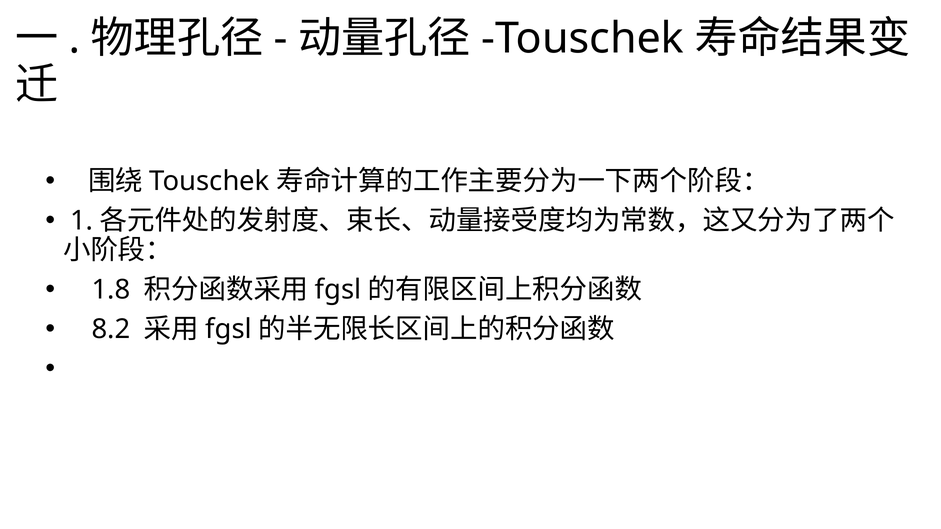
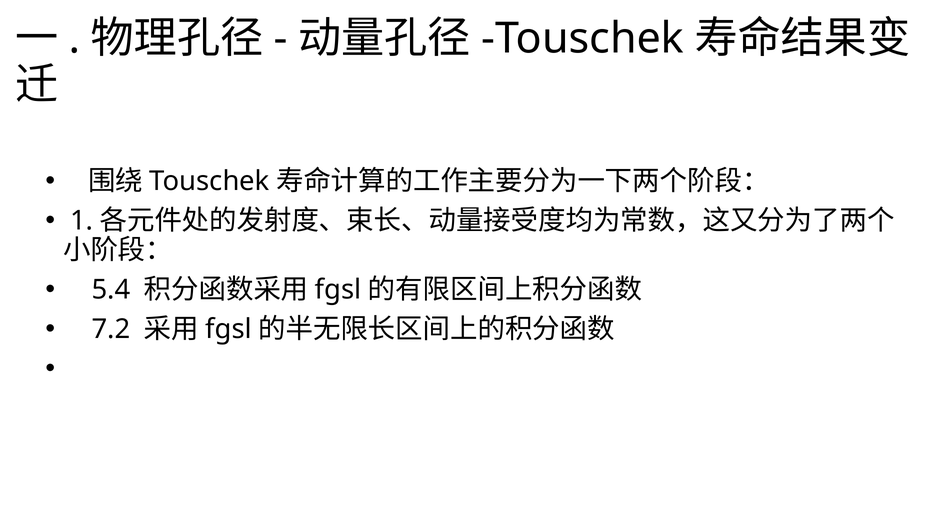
1.8: 1.8 -> 5.4
8.2: 8.2 -> 7.2
